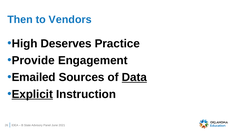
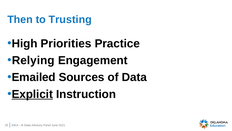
Vendors: Vendors -> Trusting
Deserves: Deserves -> Priorities
Provide: Provide -> Relying
Data underline: present -> none
